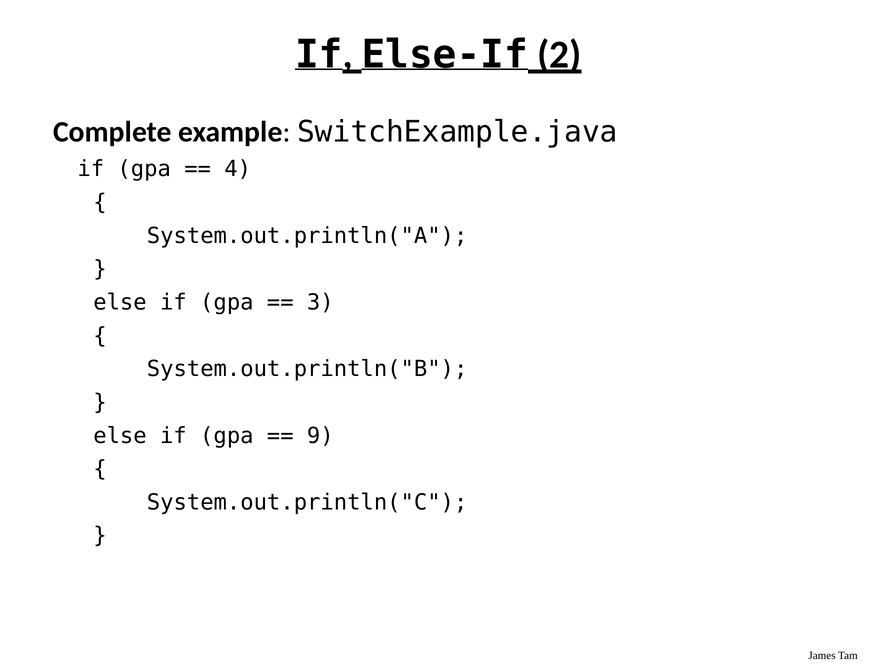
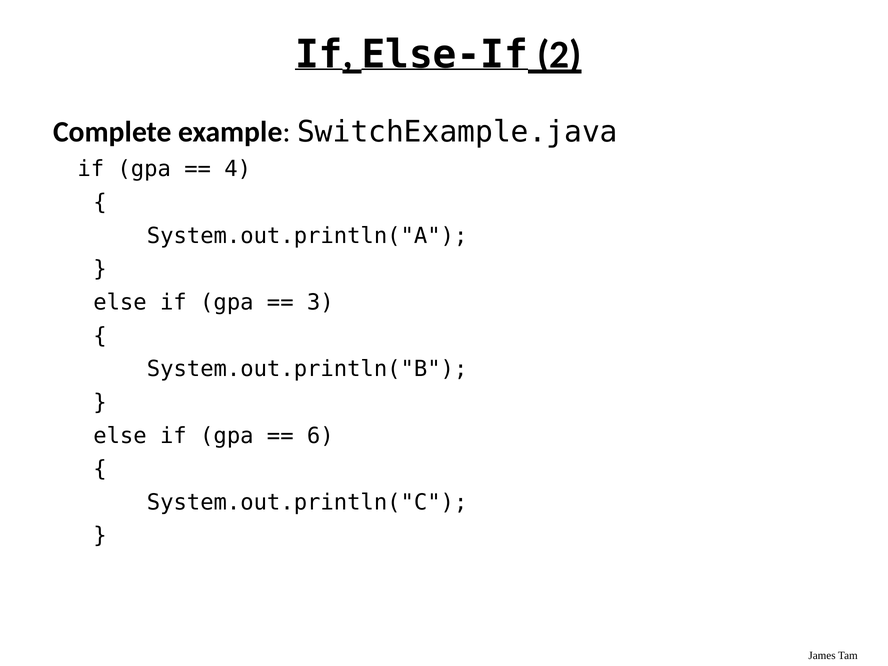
9: 9 -> 6
